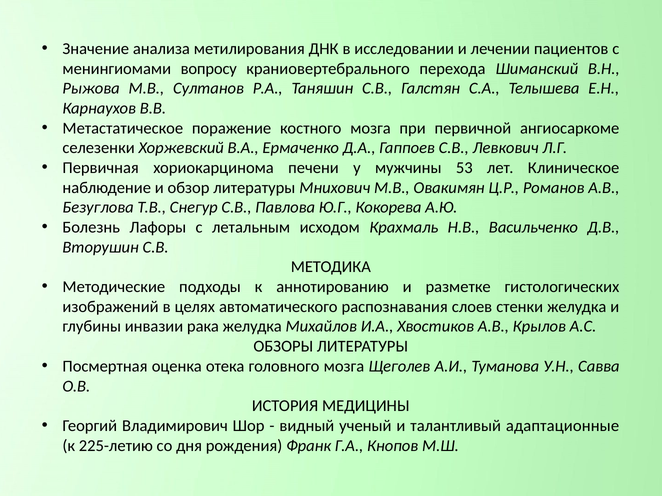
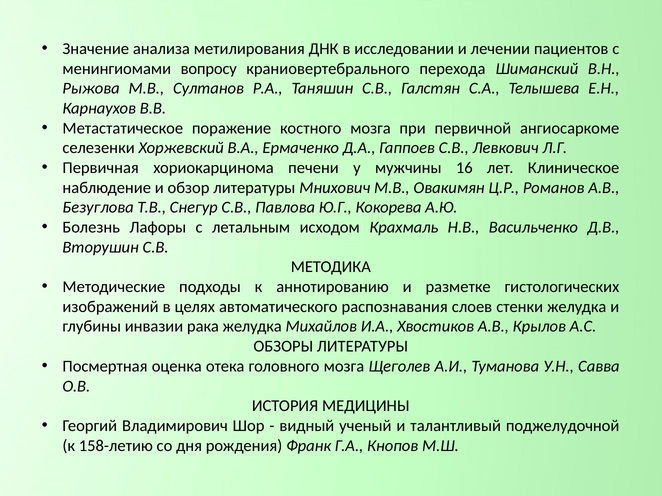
53: 53 -> 16
адаптационные: адаптационные -> поджелудочной
225-летию: 225-летию -> 158-летию
